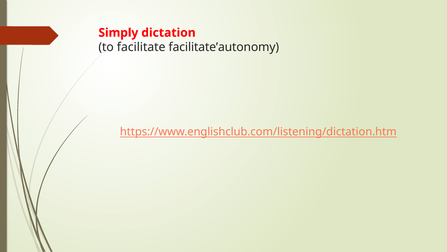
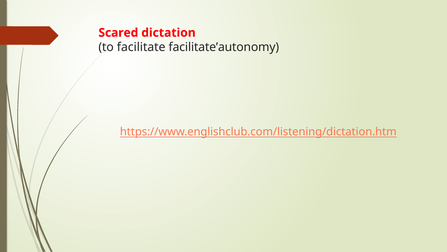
Simply: Simply -> Scared
